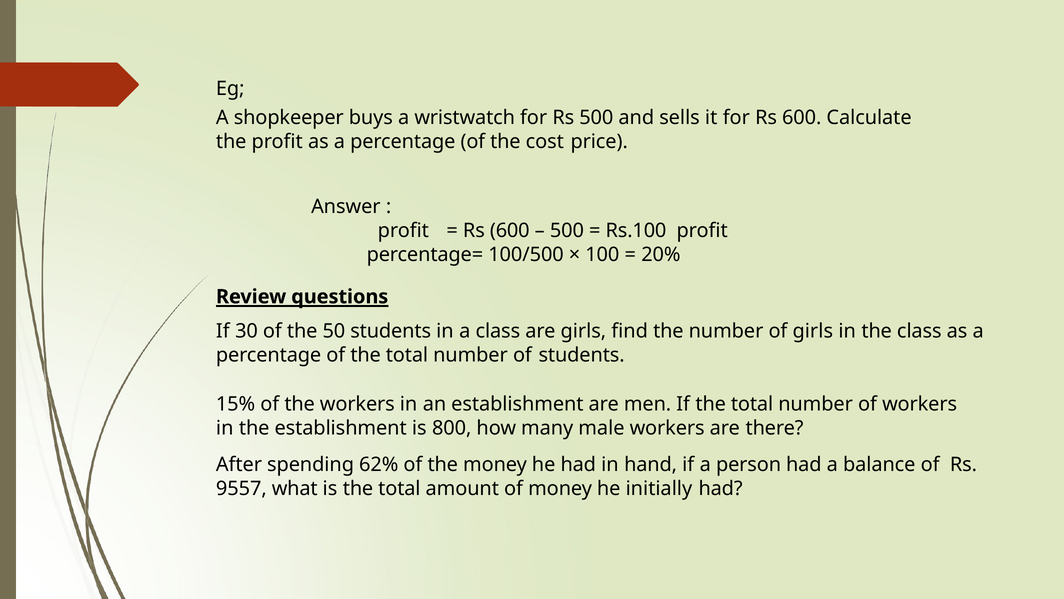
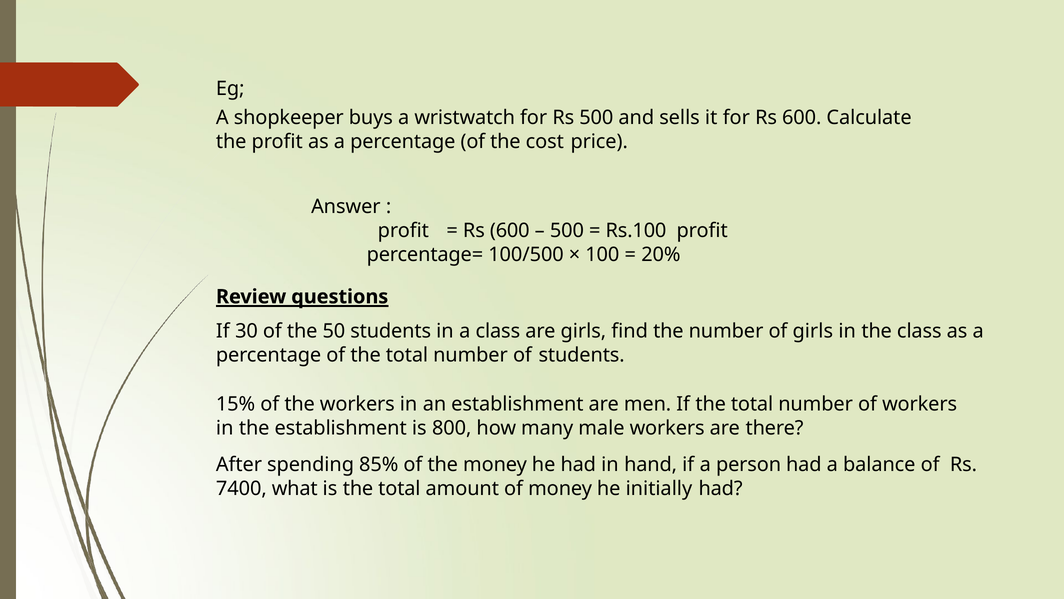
62%: 62% -> 85%
9557: 9557 -> 7400
